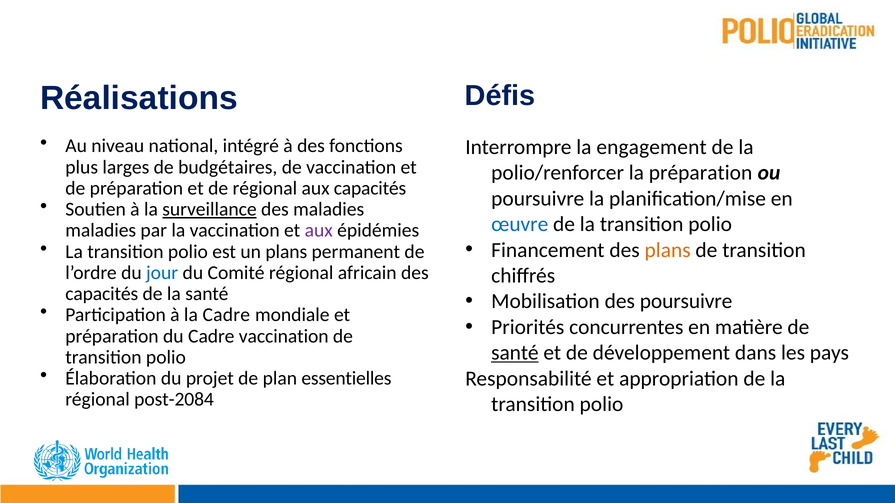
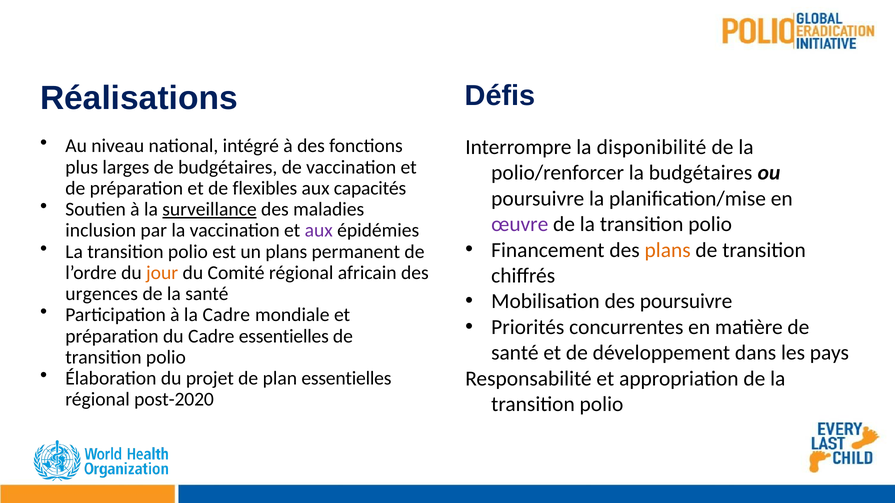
engagement: engagement -> disponibilité
la préparation: préparation -> budgétaires
de régional: régional -> flexibles
œuvre colour: blue -> purple
maladies at (101, 231): maladies -> inclusion
jour colour: blue -> orange
capacités at (102, 294): capacités -> urgences
Cadre vaccination: vaccination -> essentielles
santé at (515, 353) underline: present -> none
post-2084: post-2084 -> post-2020
